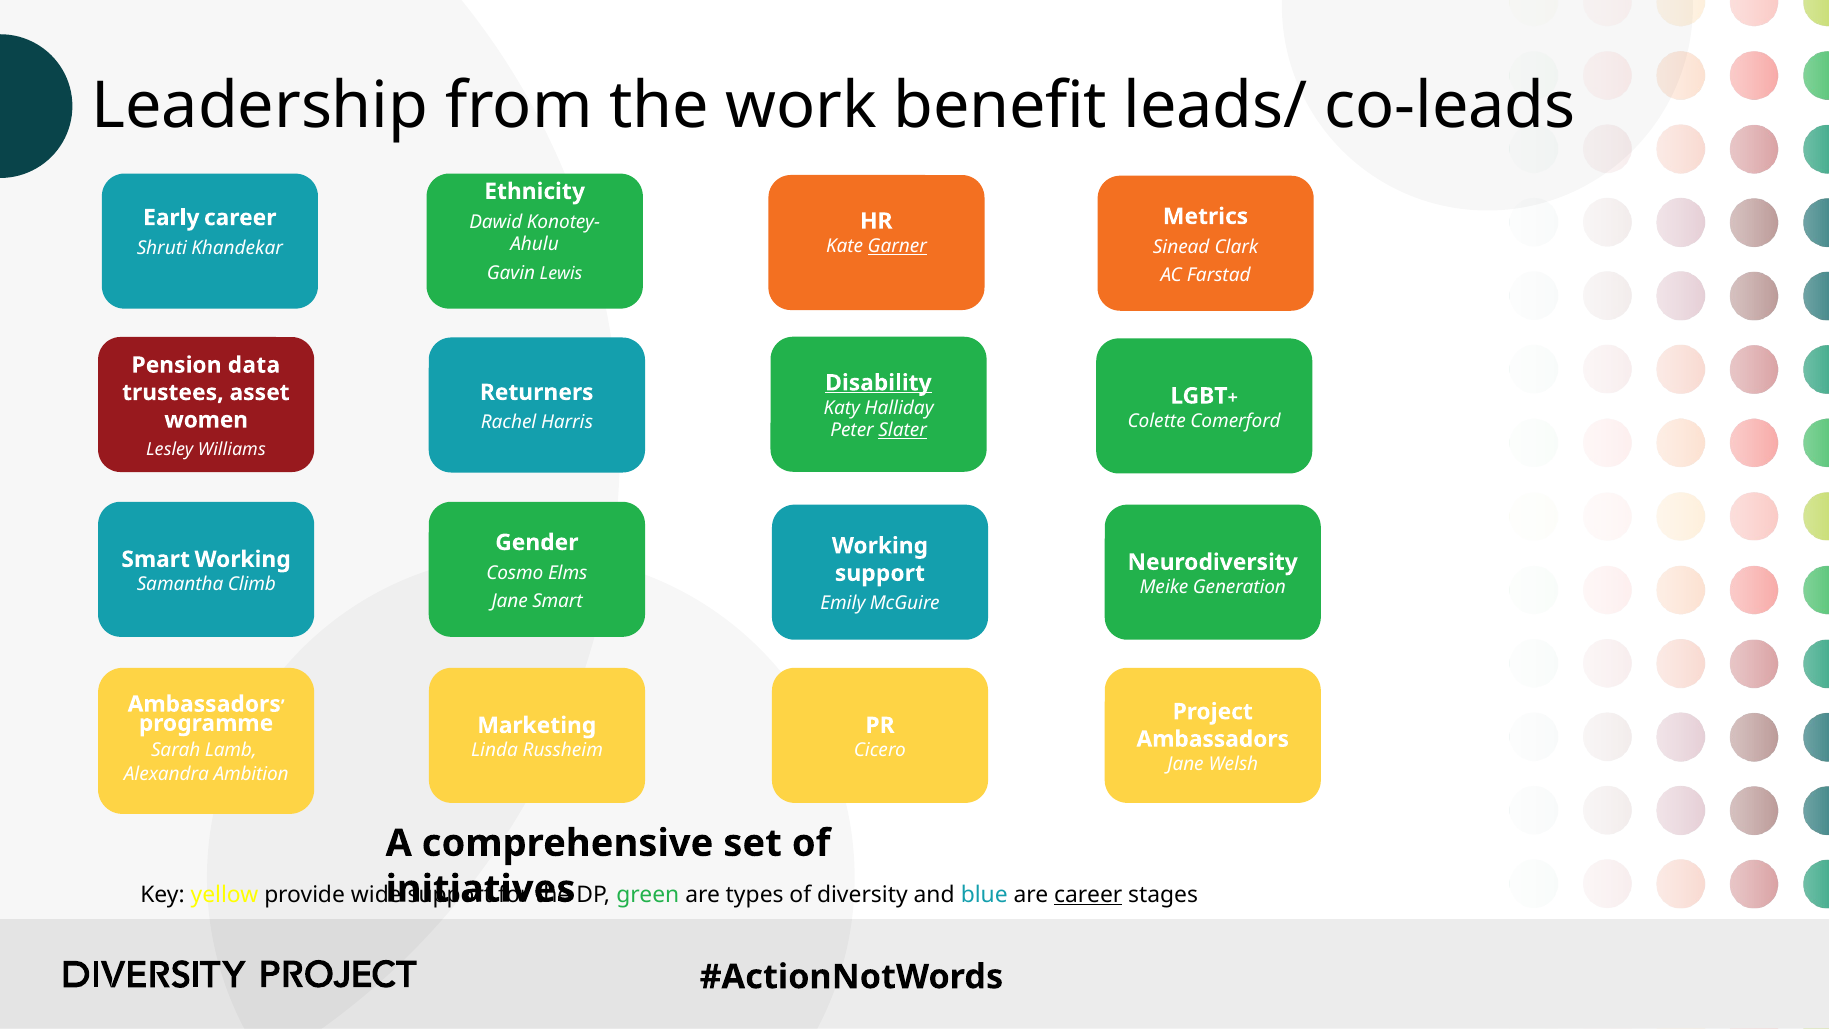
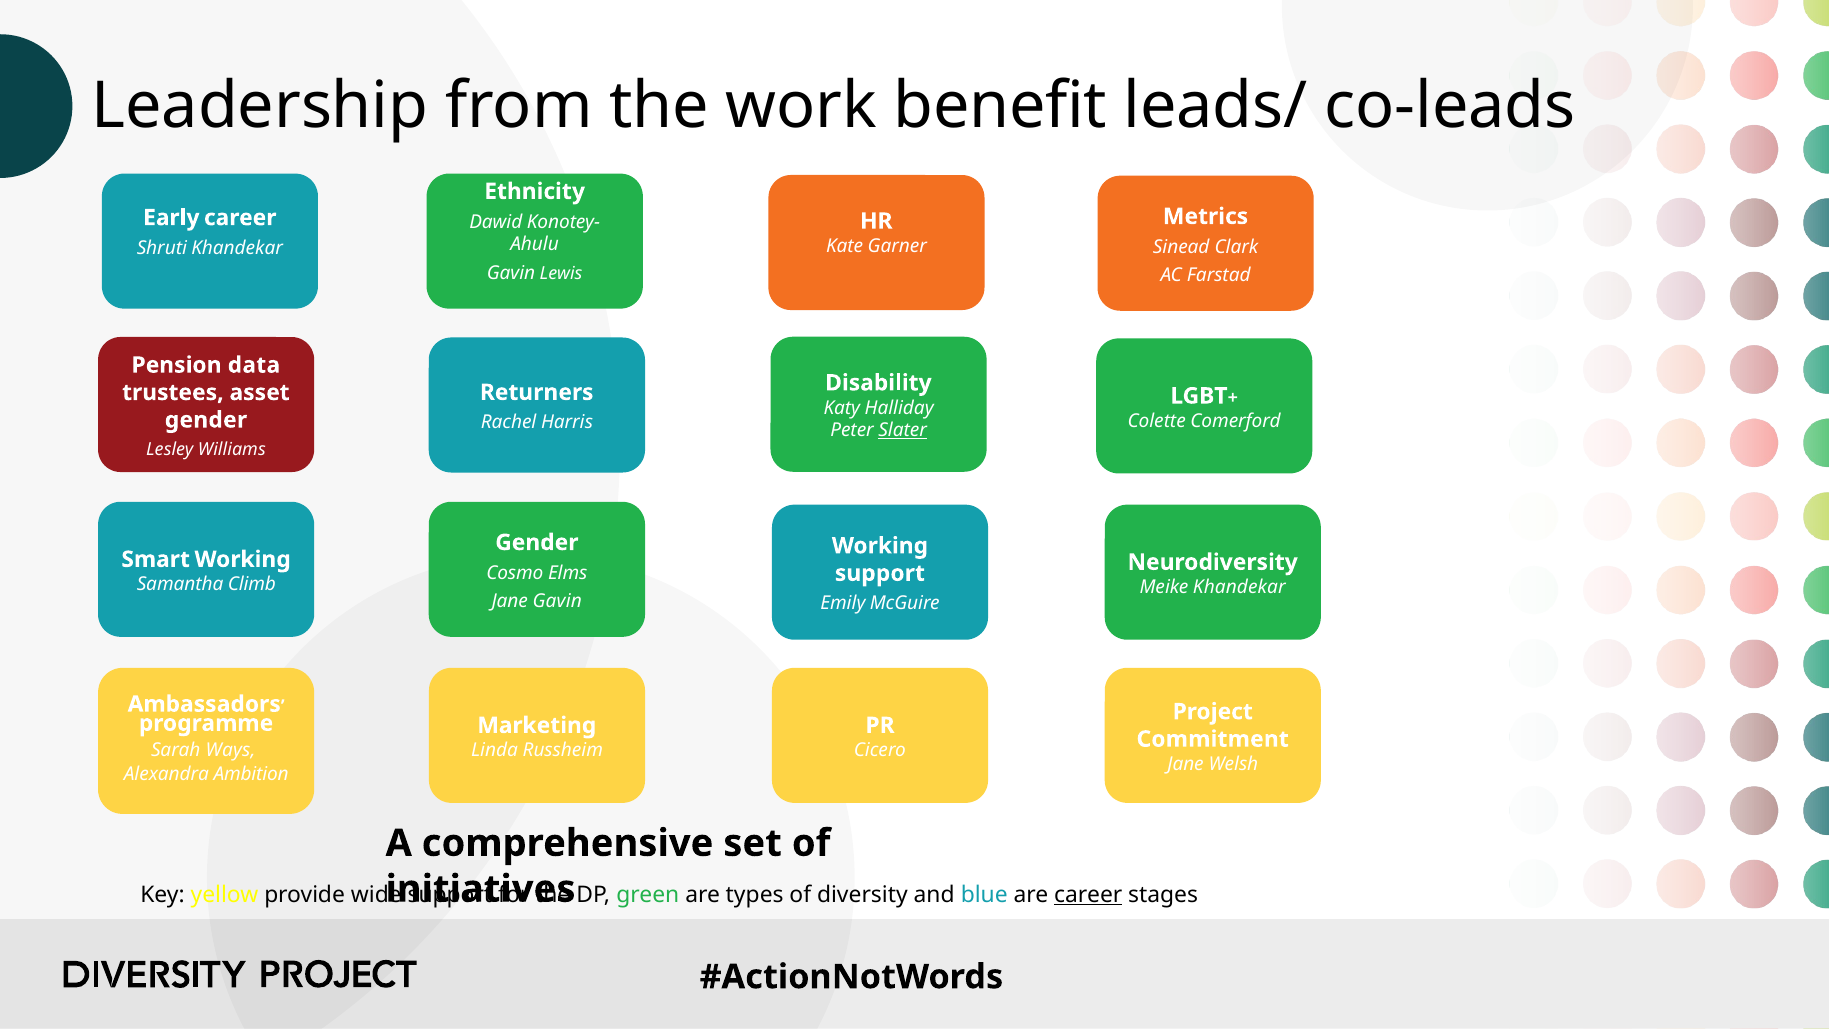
Garner underline: present -> none
Disability underline: present -> none
women at (206, 420): women -> gender
Meike Generation: Generation -> Khandekar
Jane Smart: Smart -> Gavin
Ambassadors at (1213, 739): Ambassadors -> Commitment
Lamb: Lamb -> Ways
